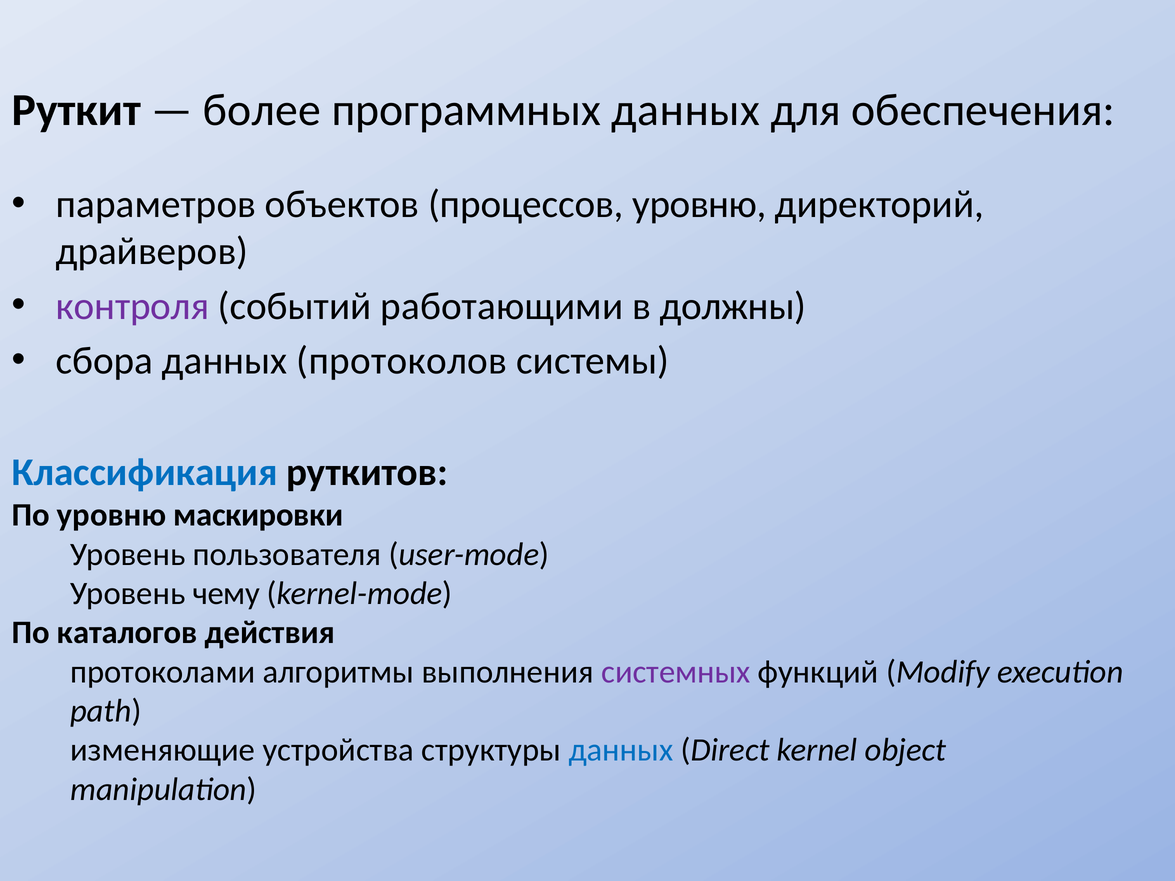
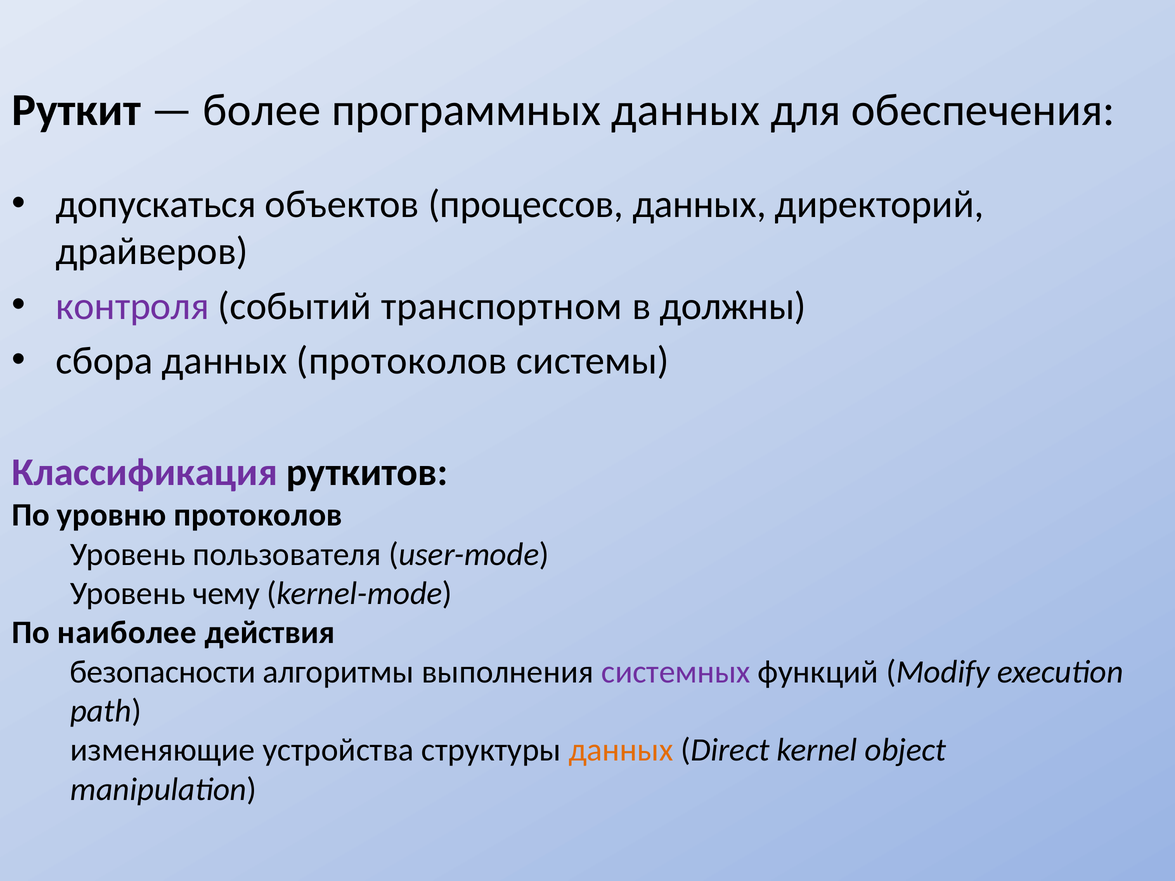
параметров: параметров -> допускаться
процессов уровню: уровню -> данных
работающими: работающими -> транспортном
Классификация colour: blue -> purple
уровню маскировки: маскировки -> протоколов
каталогов: каталогов -> наиболее
протоколами: протоколами -> безопасности
данных at (621, 750) colour: blue -> orange
